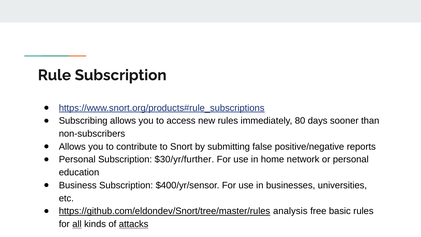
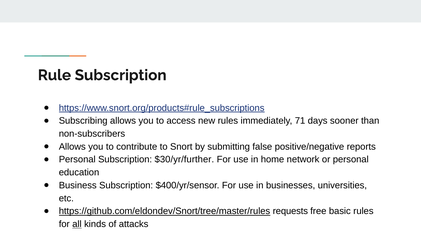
80: 80 -> 71
analysis: analysis -> requests
attacks underline: present -> none
